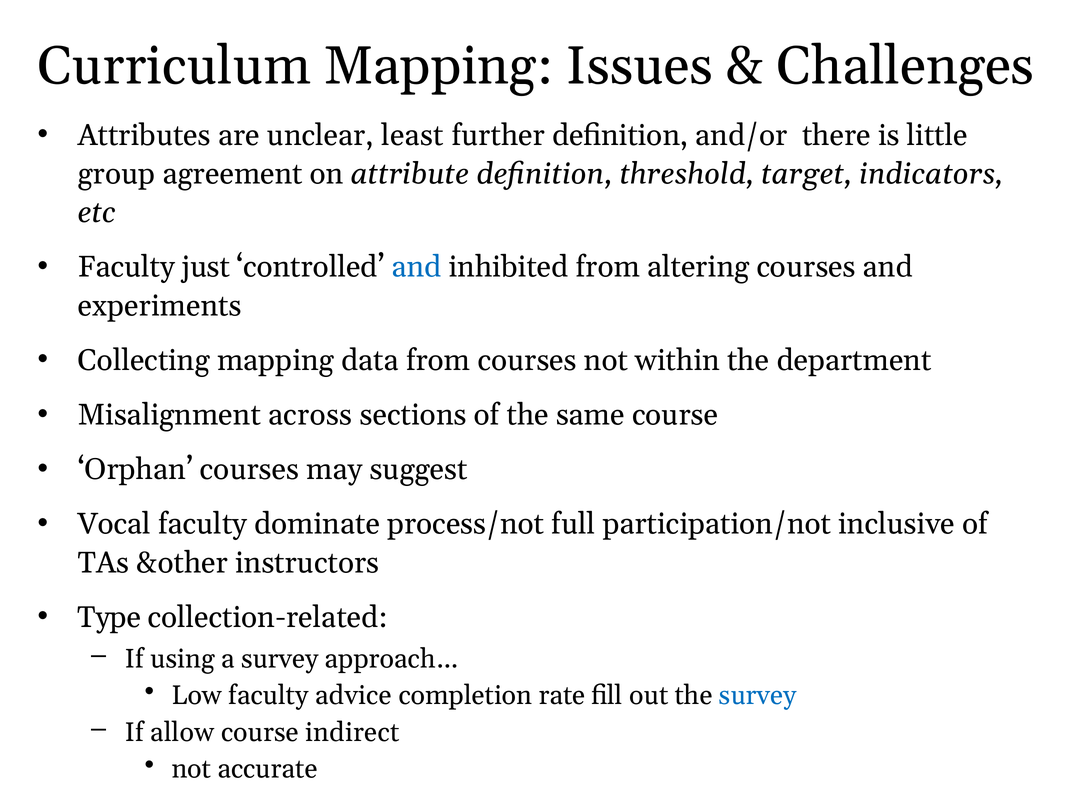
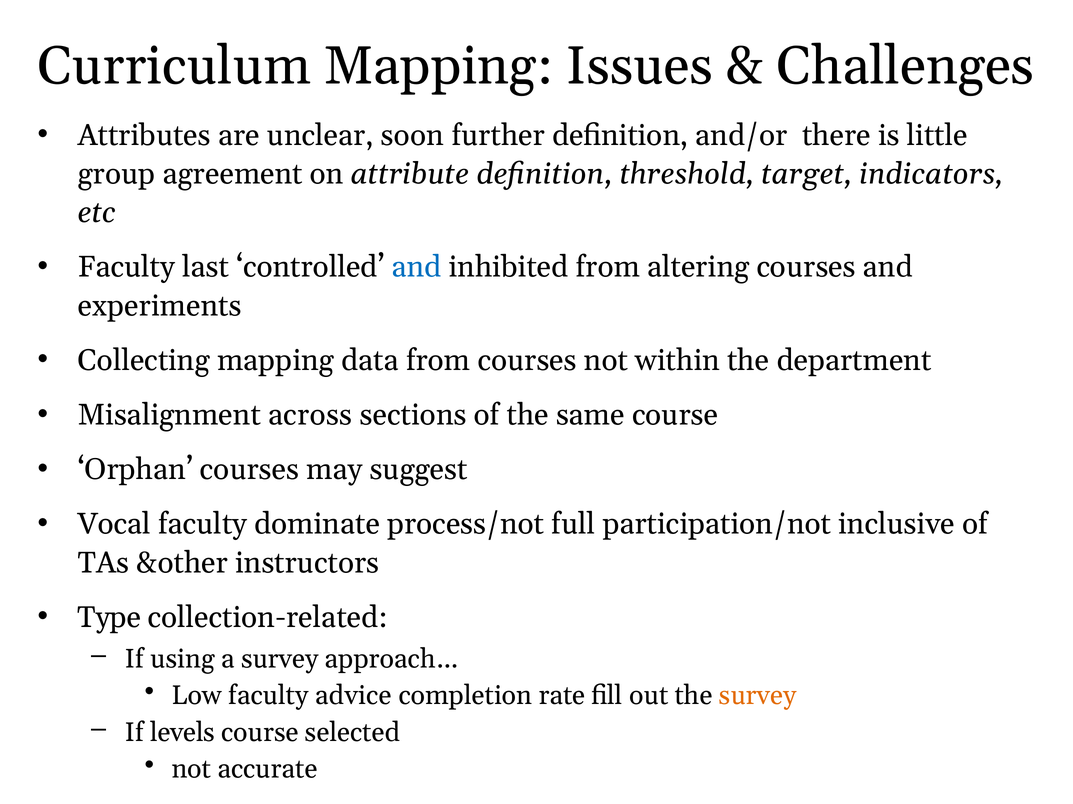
least: least -> soon
just: just -> last
survey at (758, 696) colour: blue -> orange
allow: allow -> levels
indirect: indirect -> selected
